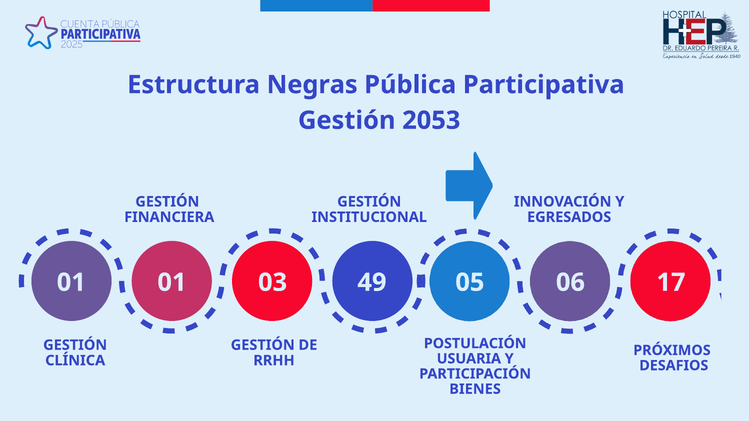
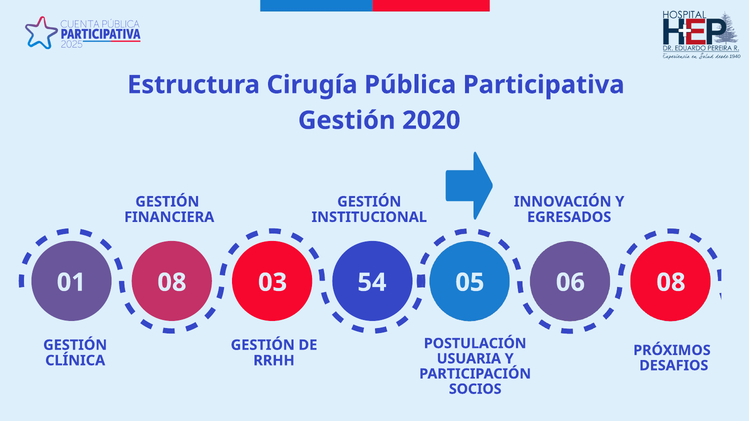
Negras: Negras -> Cirugía
2053: 2053 -> 2020
01 01: 01 -> 08
49: 49 -> 54
06 17: 17 -> 08
BIENES: BIENES -> SOCIOS
